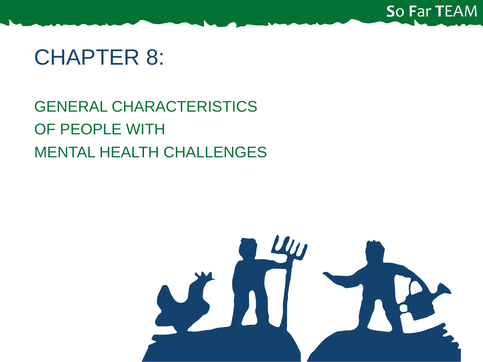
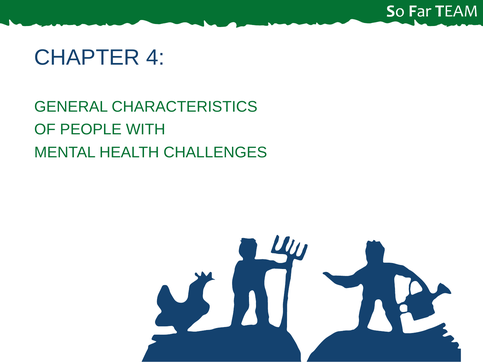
8: 8 -> 4
